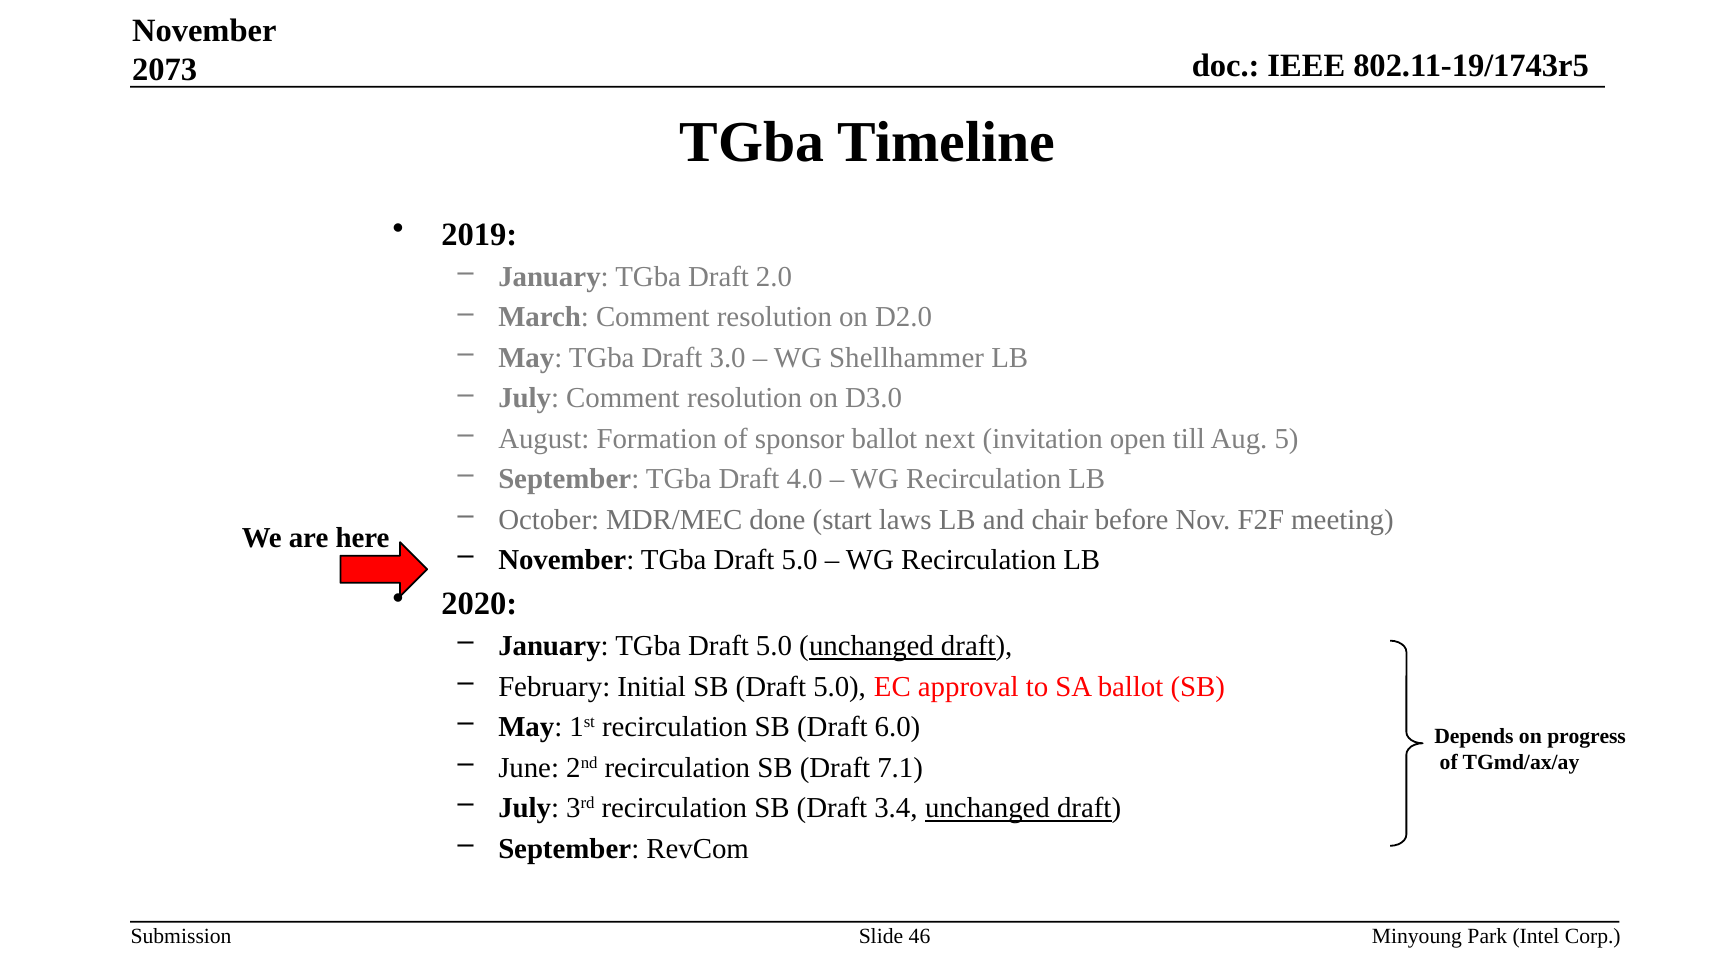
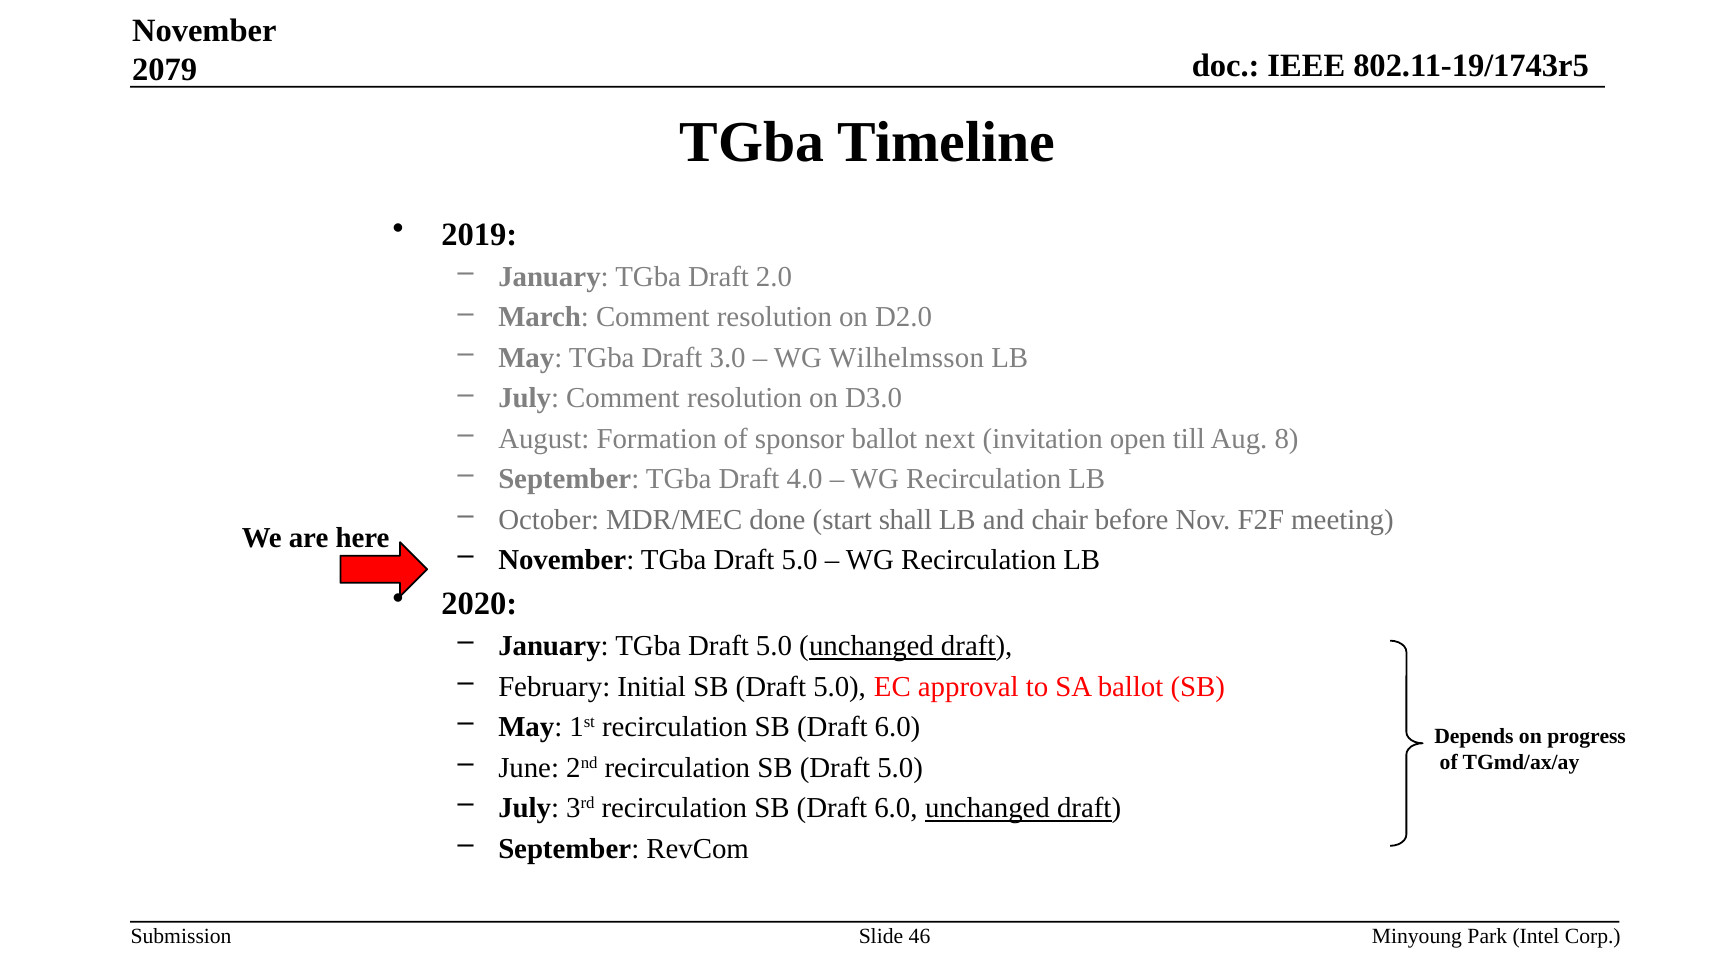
2073: 2073 -> 2079
Shellhammer: Shellhammer -> Wilhelmsson
5: 5 -> 8
laws: laws -> shall
recirculation SB Draft 7.1: 7.1 -> 5.0
3.4 at (896, 808): 3.4 -> 6.0
